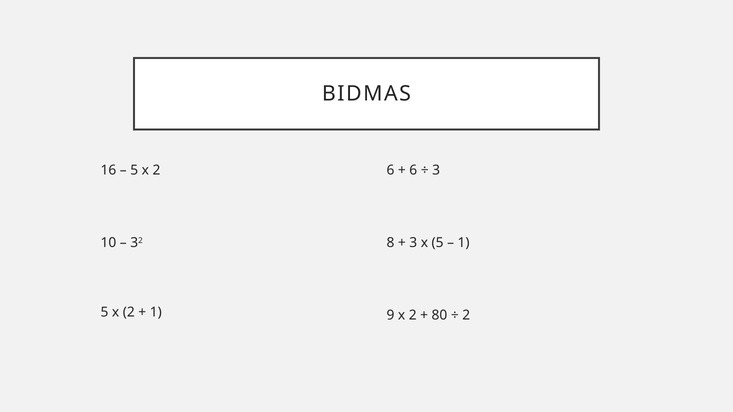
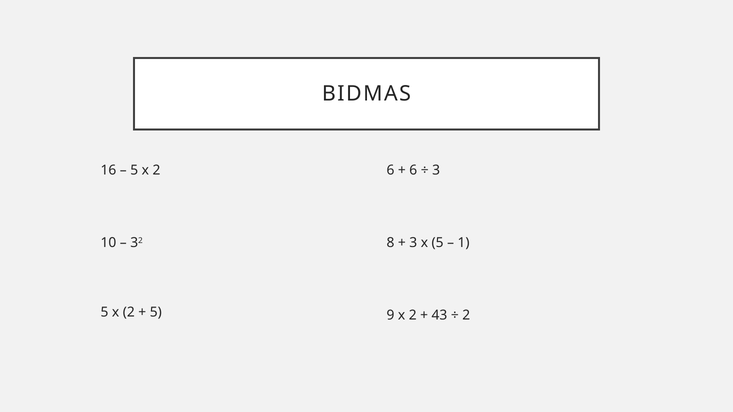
1 at (156, 312): 1 -> 5
80: 80 -> 43
